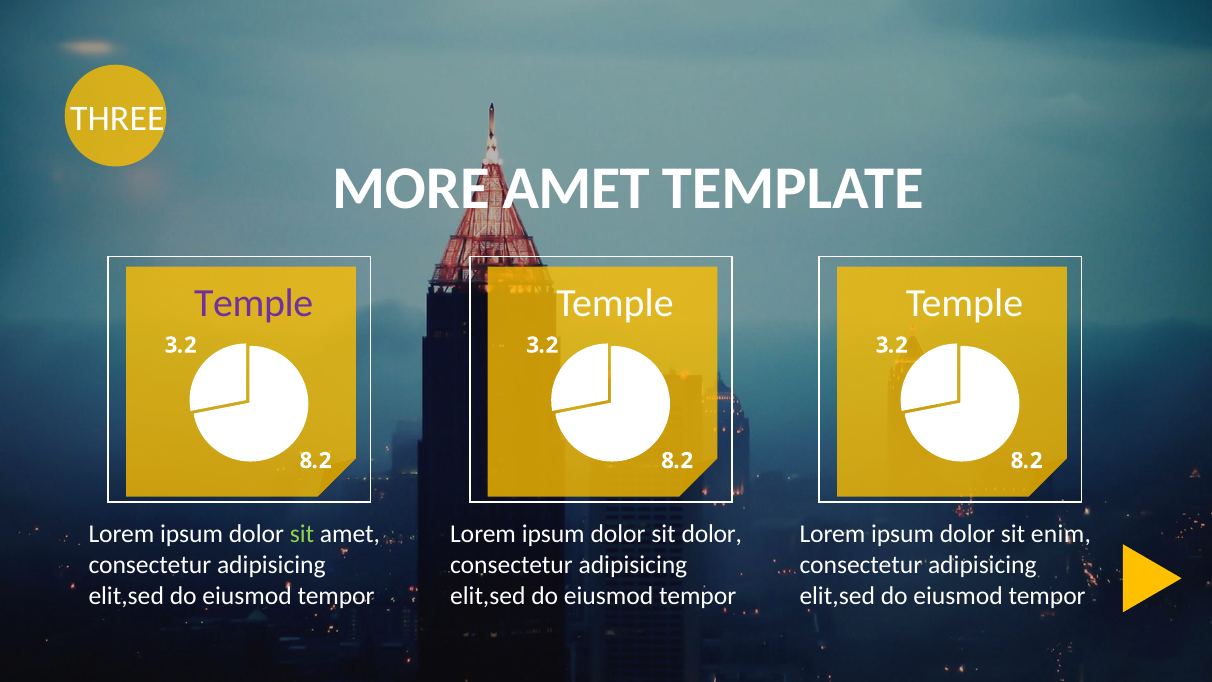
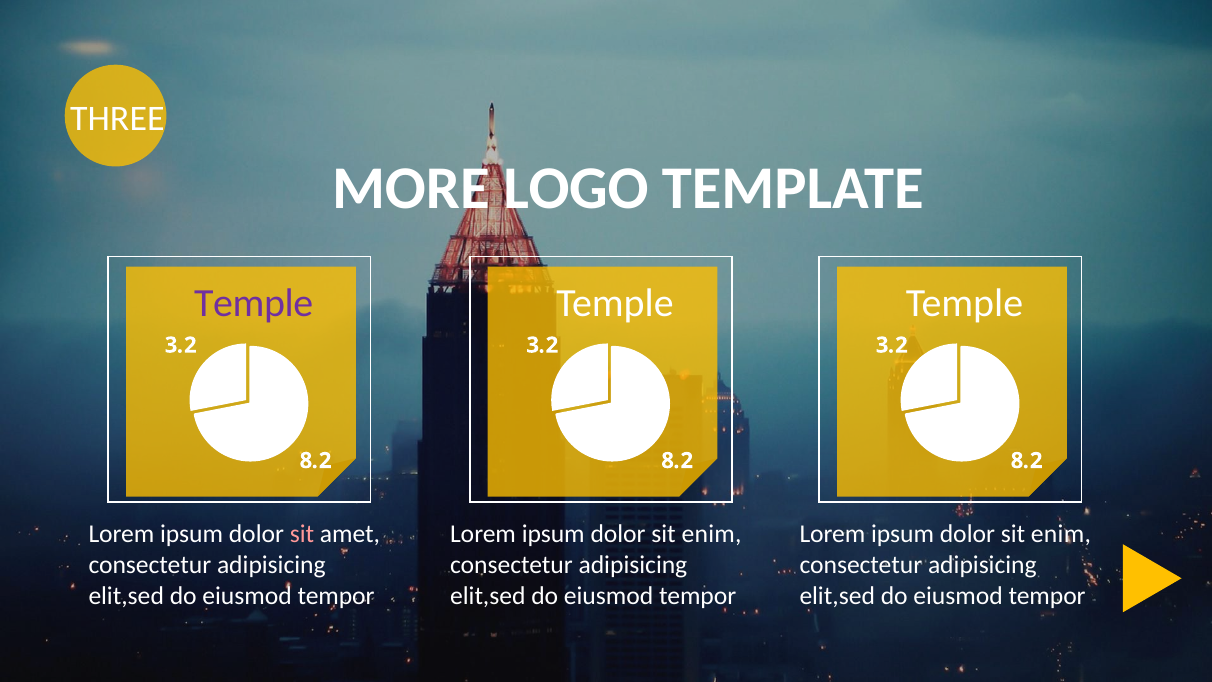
MORE AMET: AMET -> LOGO
sit at (302, 534) colour: light green -> pink
dolor at (712, 534): dolor -> enim
